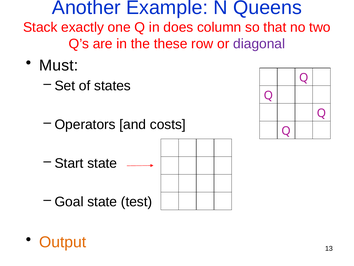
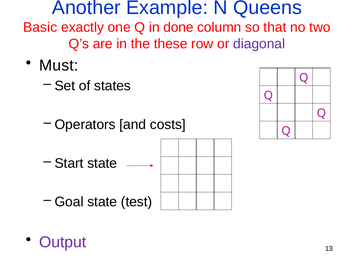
Stack: Stack -> Basic
does: does -> done
Output colour: orange -> purple
